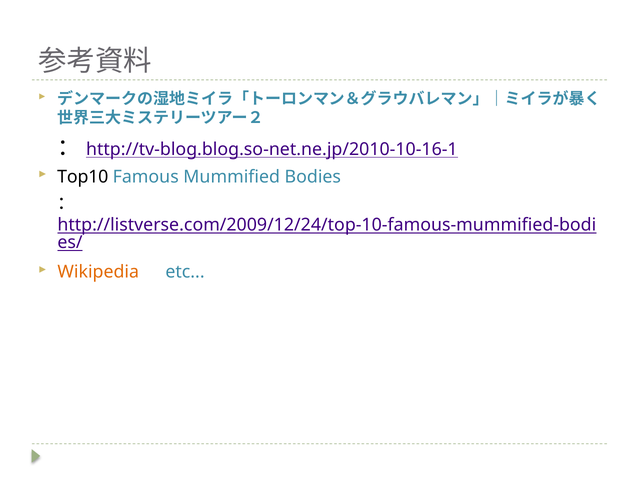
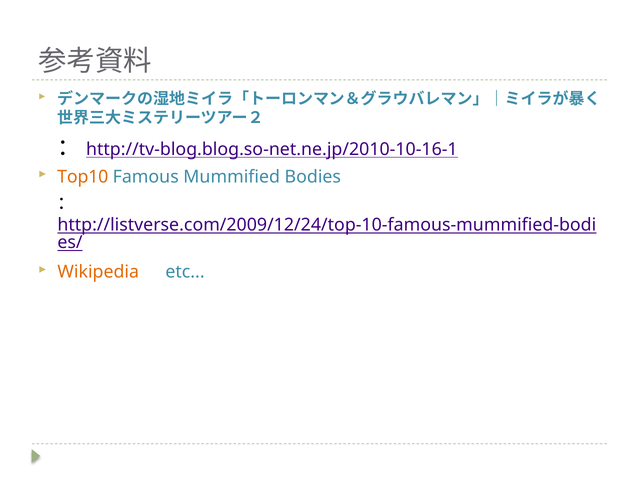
Top10 colour: black -> orange
